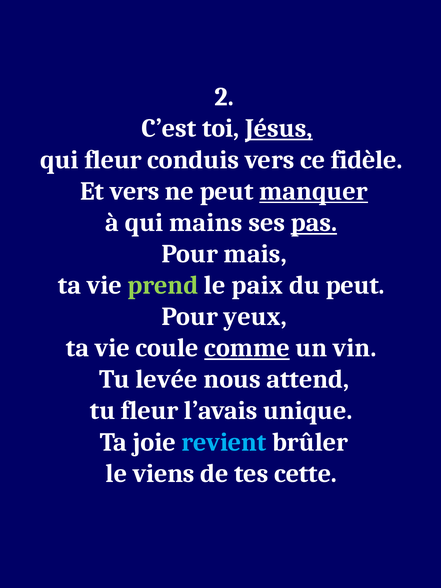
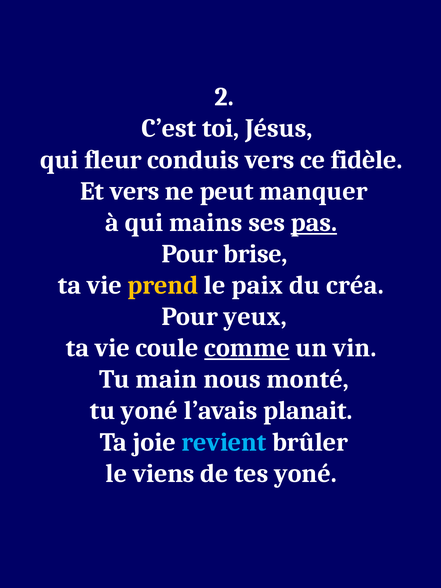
Jésus underline: present -> none
manquer underline: present -> none
mais: mais -> brise
prend colour: light green -> yellow
du peut: peut -> créa
levée: levée -> main
attend: attend -> monté
tu fleur: fleur -> yoné
unique: unique -> planait
tes cette: cette -> yoné
